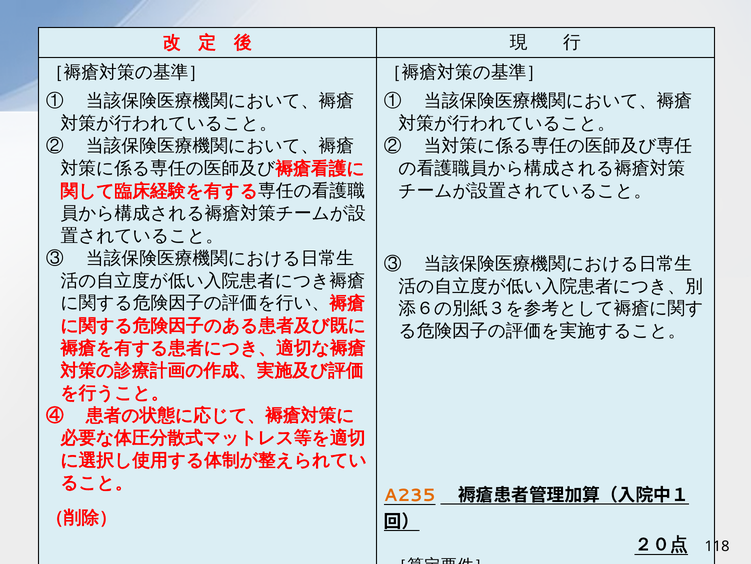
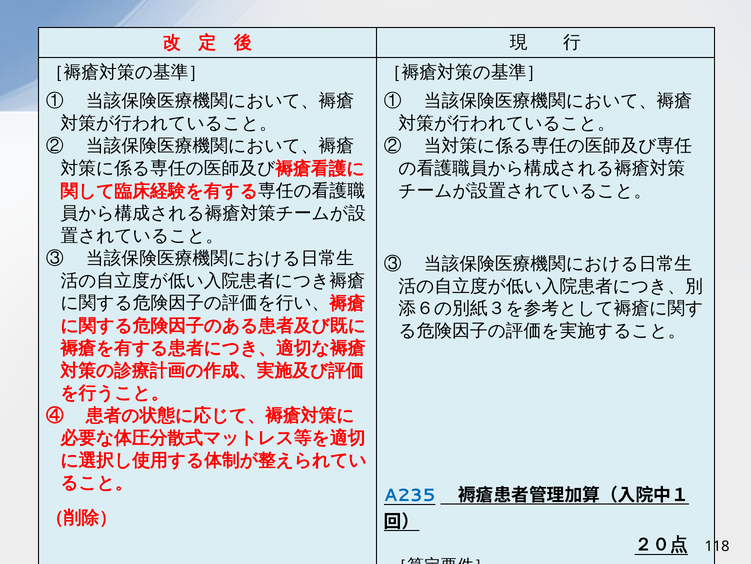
A235 colour: orange -> blue
